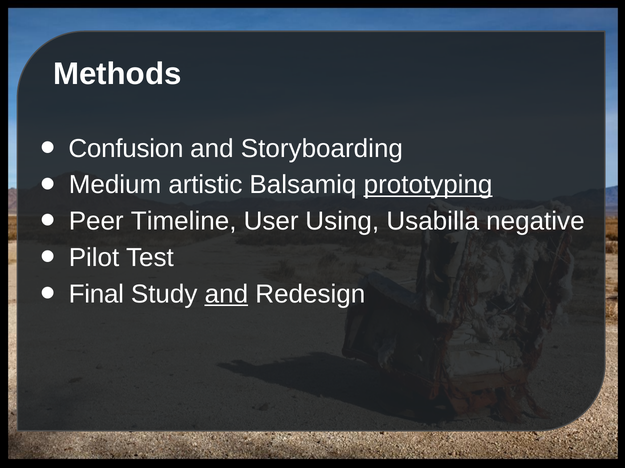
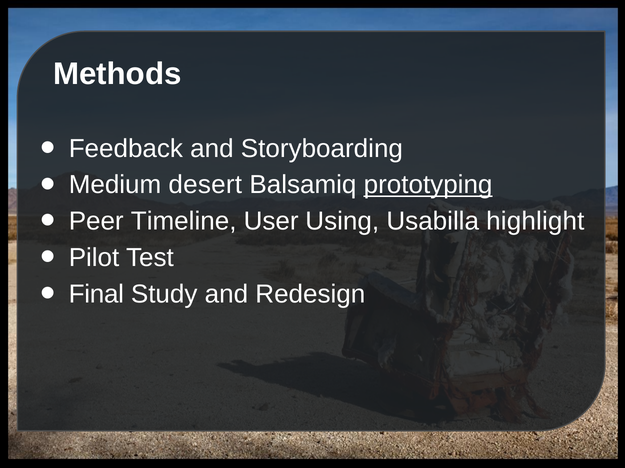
Confusion: Confusion -> Feedback
artistic: artistic -> desert
negative: negative -> highlight
and at (226, 295) underline: present -> none
